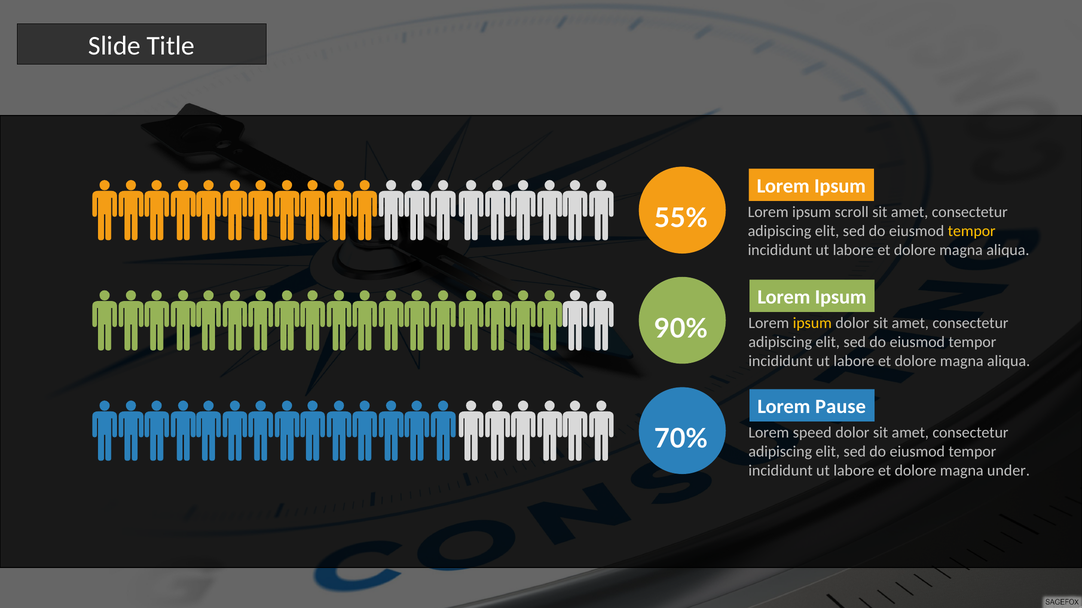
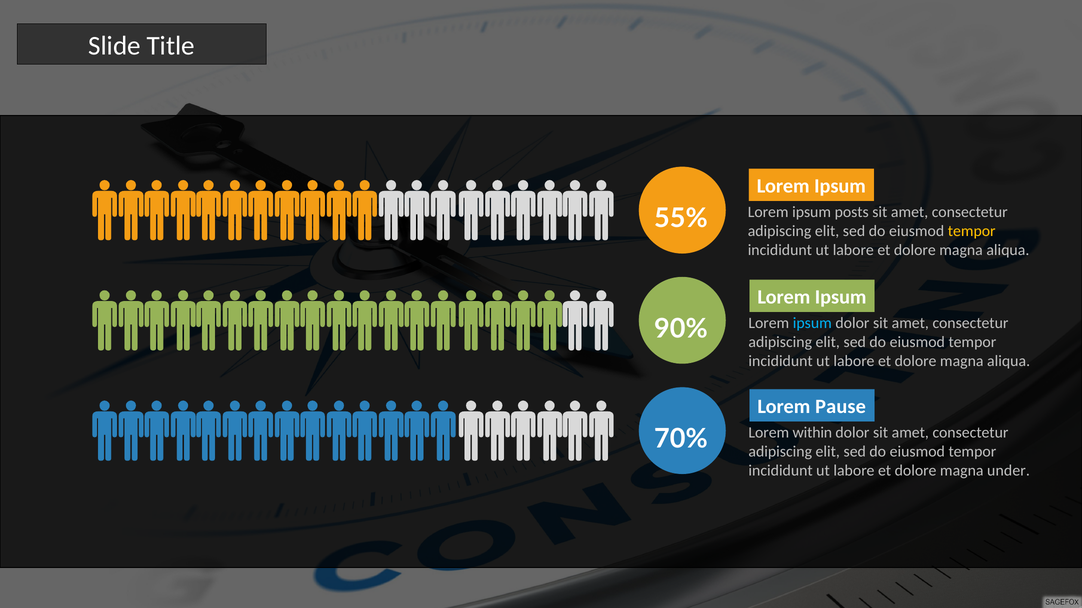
scroll: scroll -> posts
ipsum at (812, 324) colour: yellow -> light blue
speed: speed -> within
